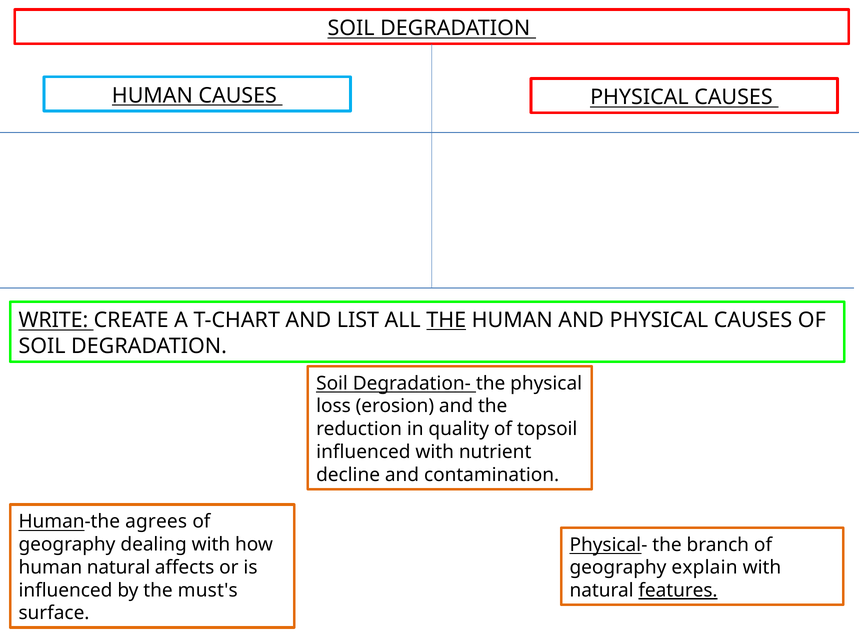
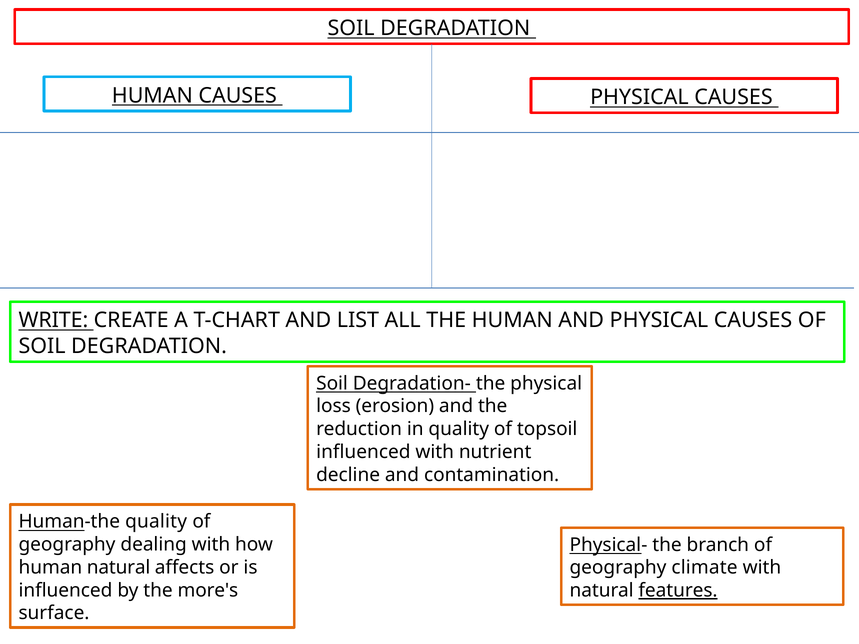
THE at (446, 320) underline: present -> none
Human-the agrees: agrees -> quality
explain: explain -> climate
must's: must's -> more's
